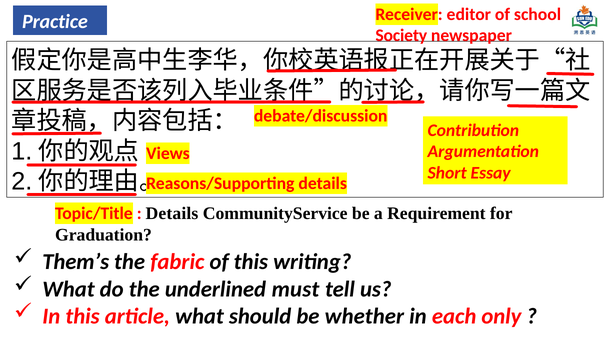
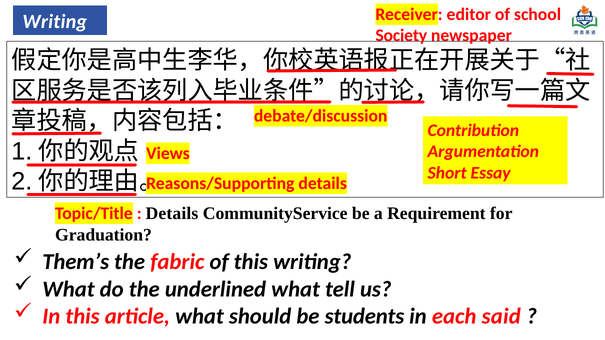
Practice at (55, 22): Practice -> Writing
underlined must: must -> what
whether: whether -> students
only: only -> said
